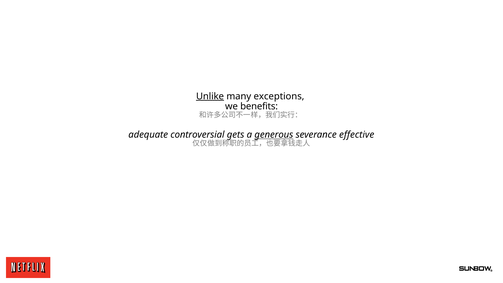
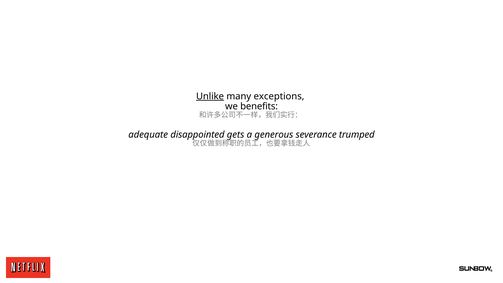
controversial: controversial -> disappointed
generous underline: present -> none
effective: effective -> trumped
